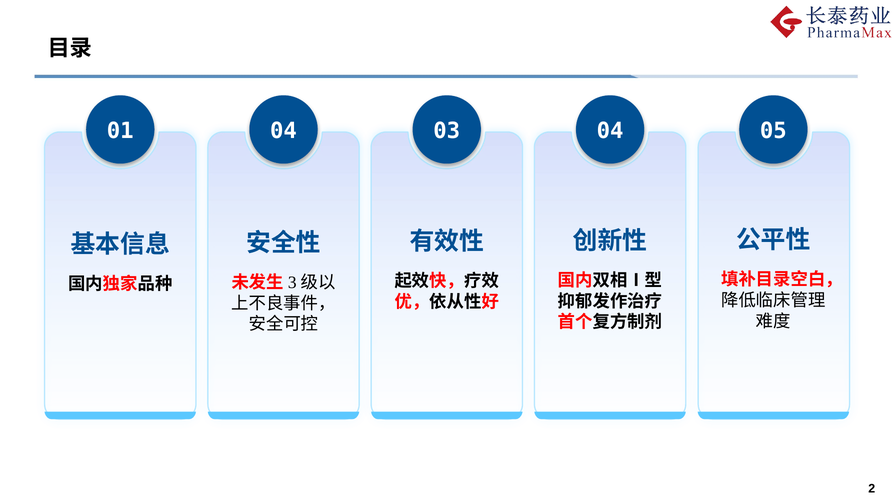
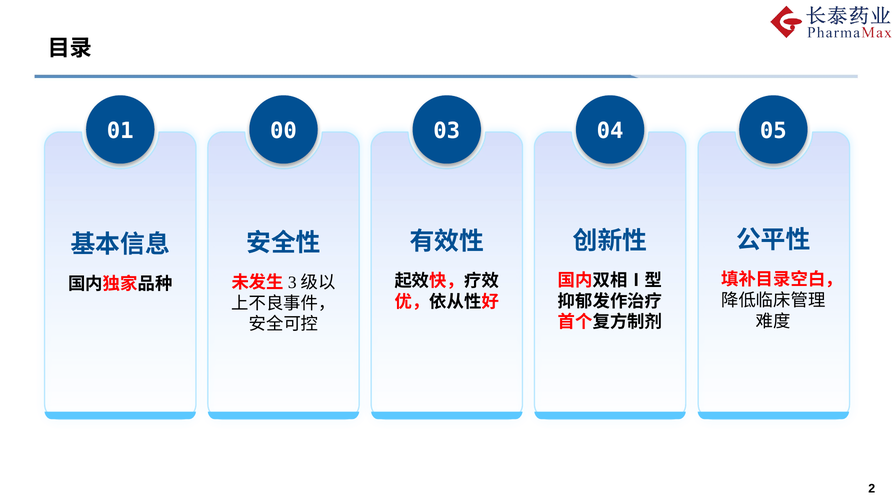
04 at (284, 131): 04 -> 00
